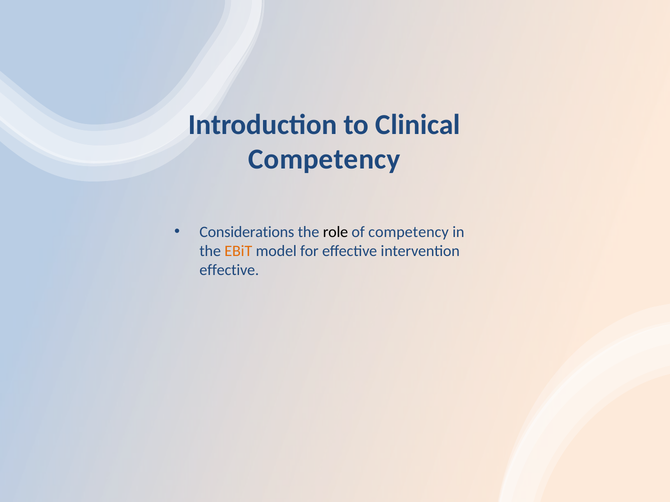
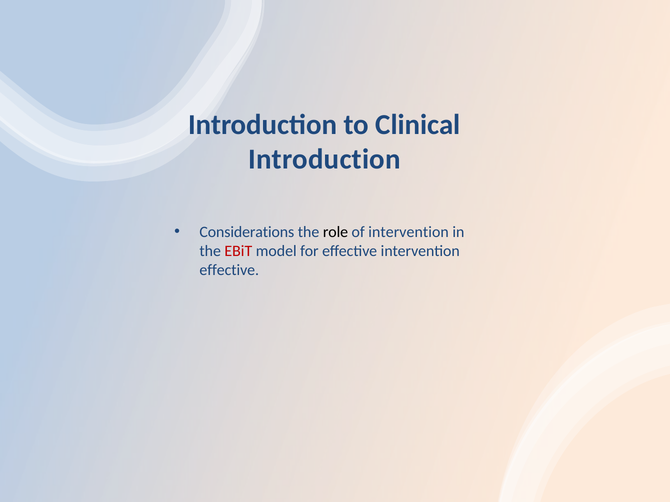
Competency at (324, 159): Competency -> Introduction
of competency: competency -> intervention
EBiT colour: orange -> red
